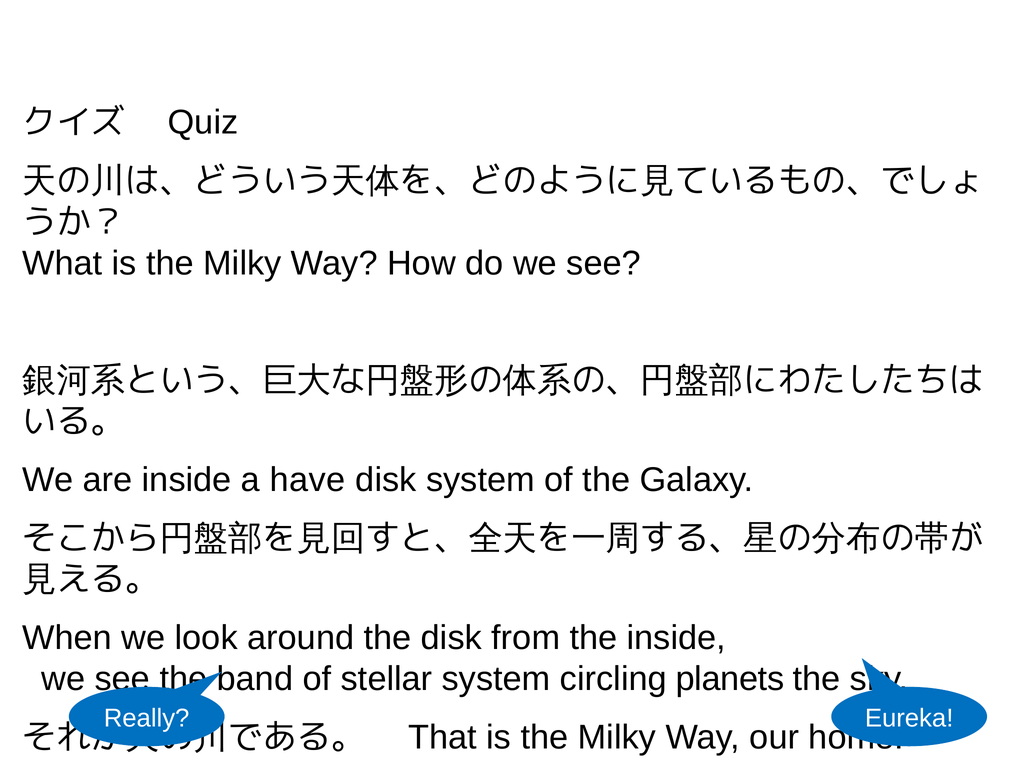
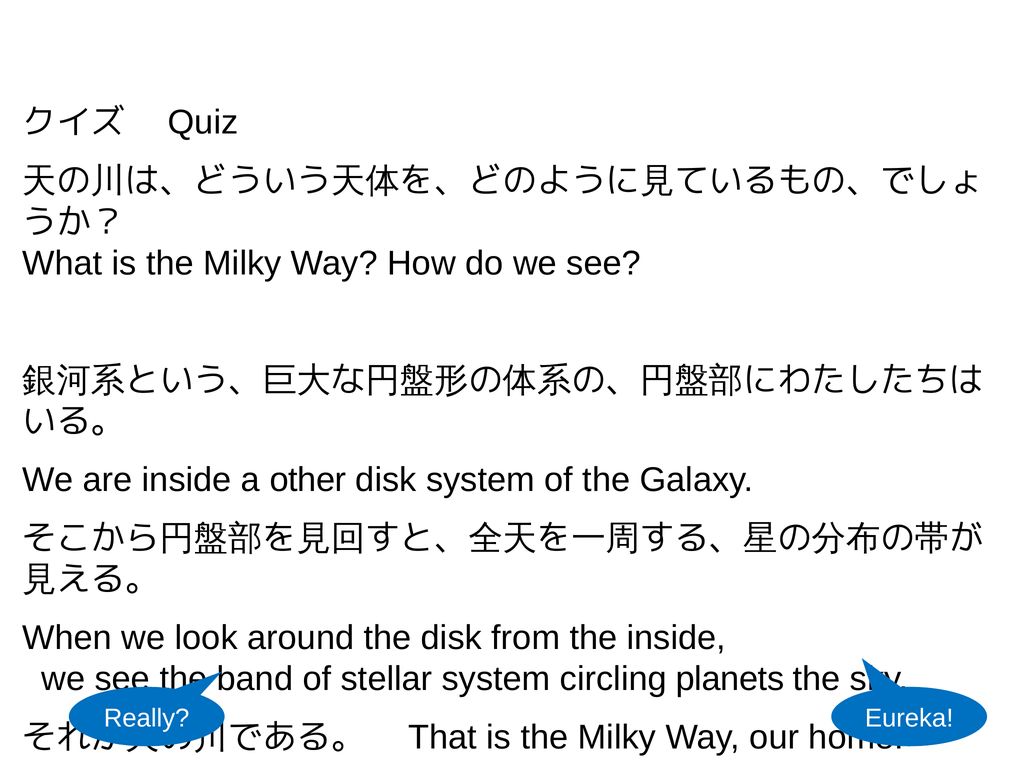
have: have -> other
